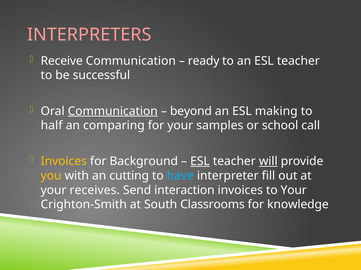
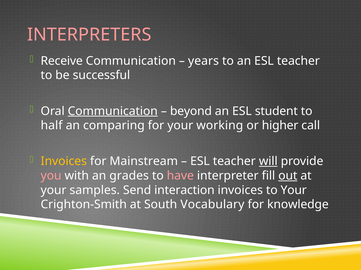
ready: ready -> years
making: making -> student
samples: samples -> working
school: school -> higher
Background: Background -> Mainstream
ESL at (200, 162) underline: present -> none
you colour: yellow -> pink
cutting: cutting -> grades
have colour: light blue -> pink
out underline: none -> present
receives: receives -> samples
Classrooms: Classrooms -> Vocabulary
